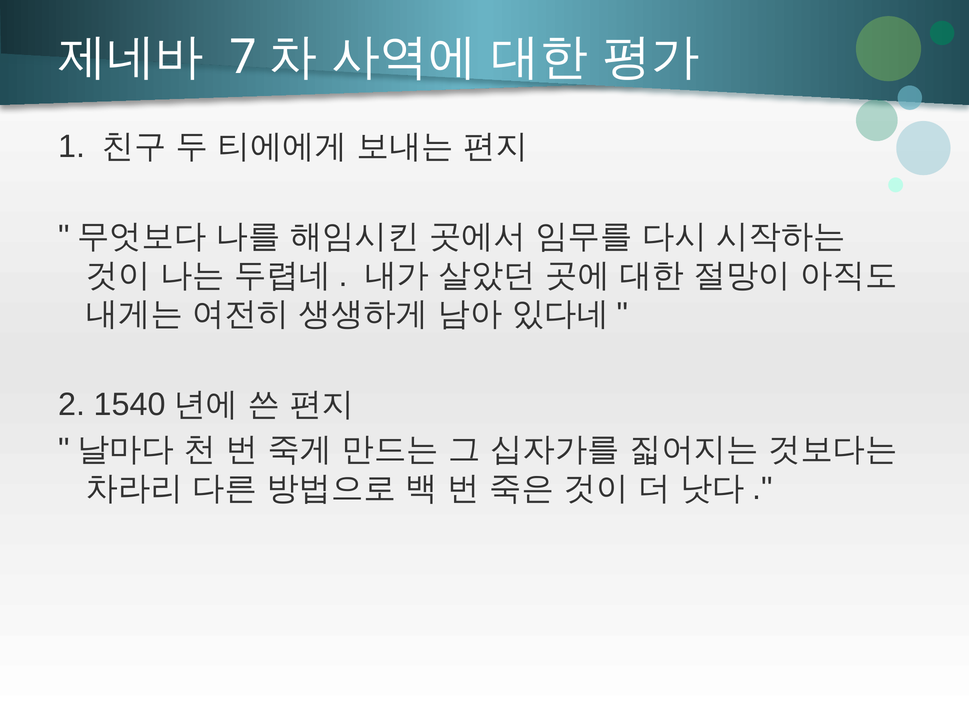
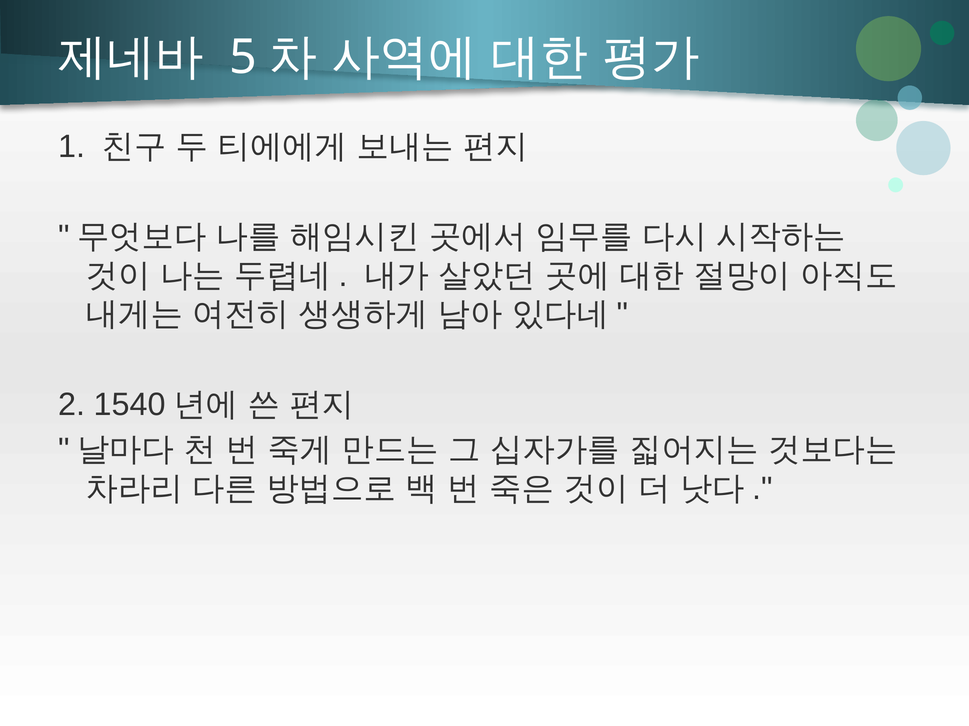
7: 7 -> 5
